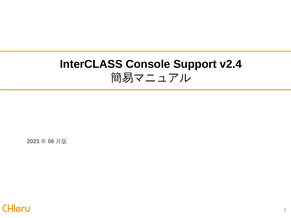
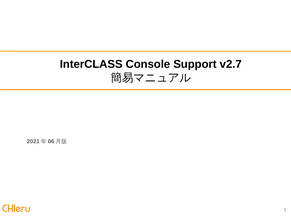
v2.4: v2.4 -> v2.7
